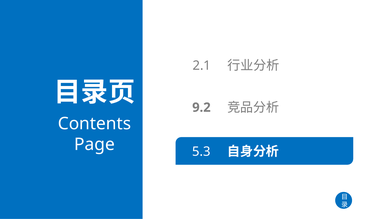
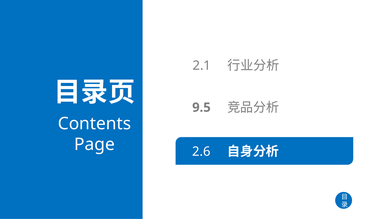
9.2: 9.2 -> 9.5
5.3: 5.3 -> 2.6
